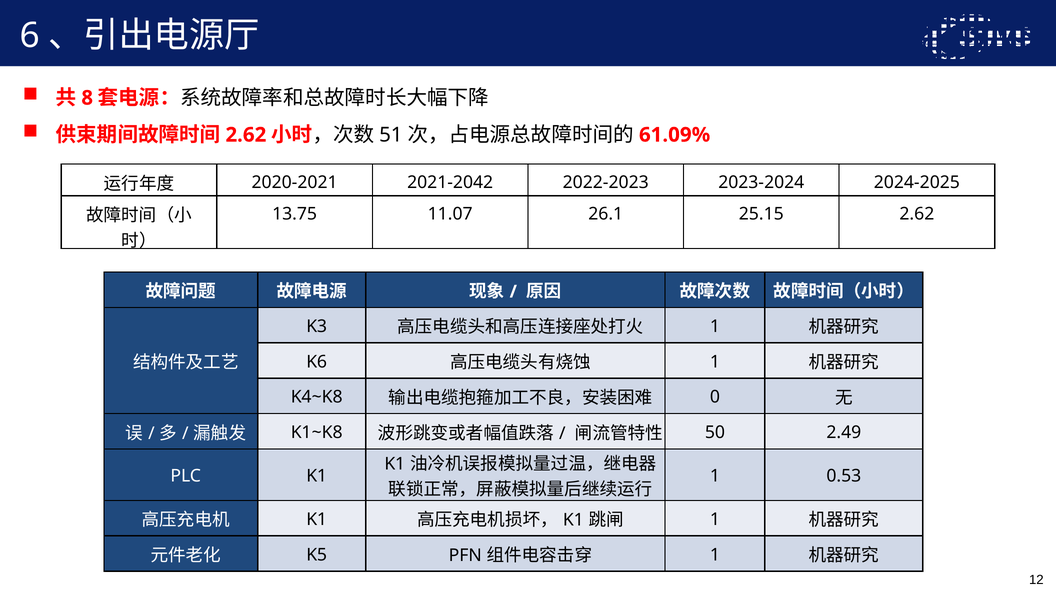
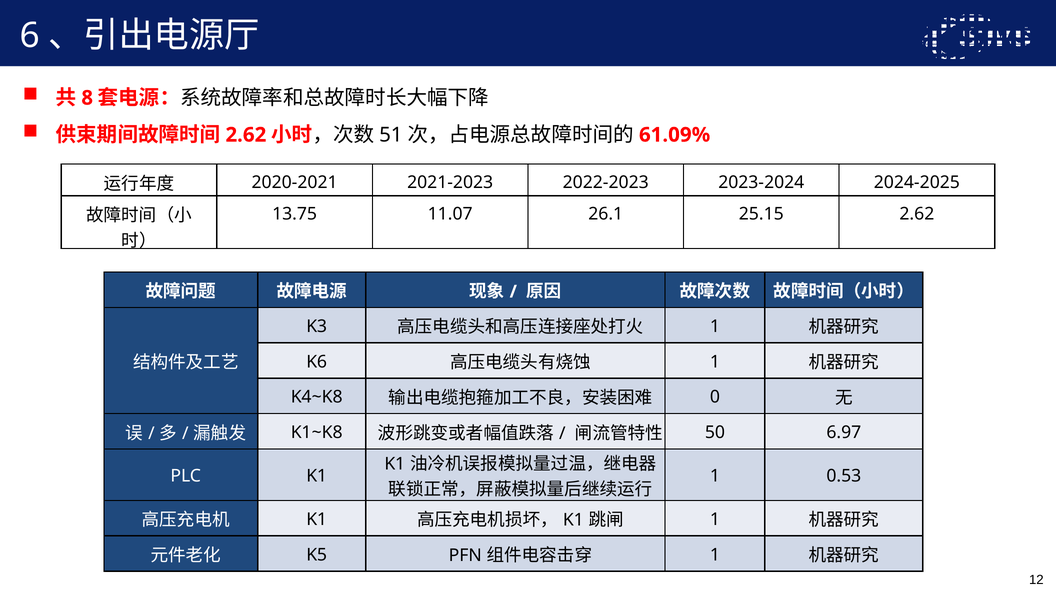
2021-2042: 2021-2042 -> 2021-2023
2.49: 2.49 -> 6.97
